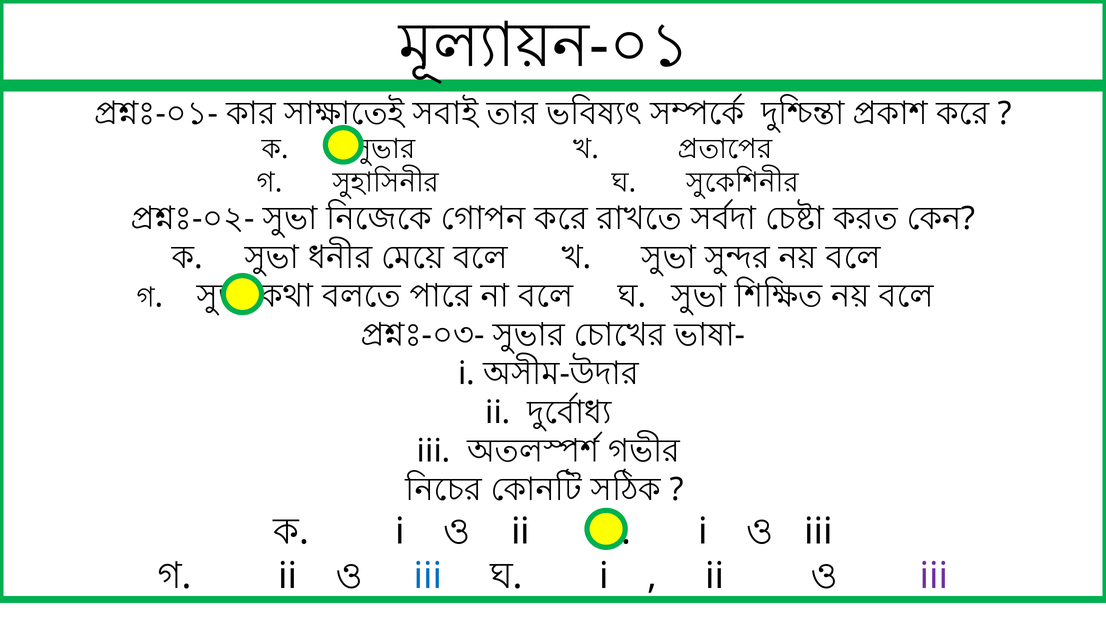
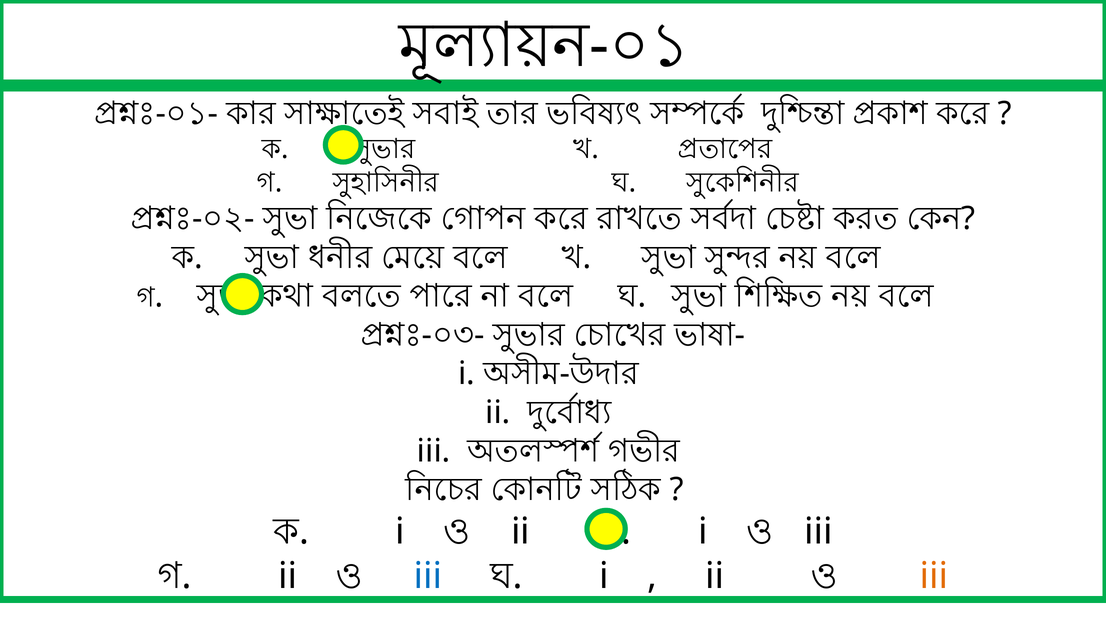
iii at (934, 576) colour: purple -> orange
